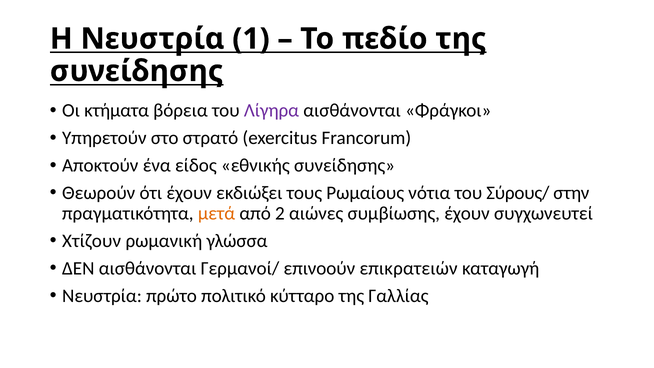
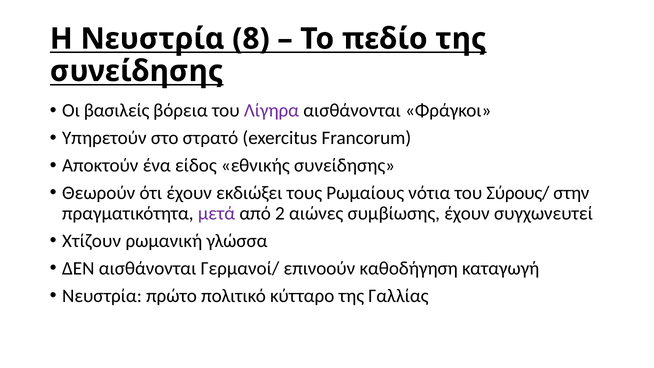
1: 1 -> 8
κτήματα: κτήματα -> βασιλείς
μετά colour: orange -> purple
επικρατειών: επικρατειών -> καθοδήγηση
